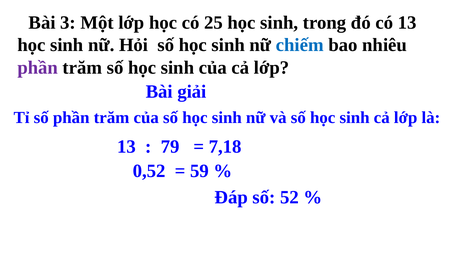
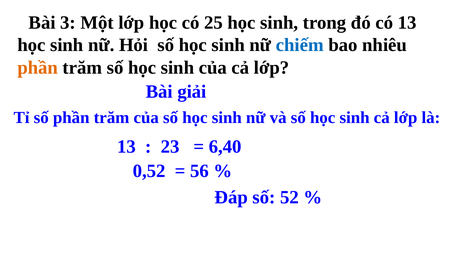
phần at (38, 68) colour: purple -> orange
79: 79 -> 23
7,18: 7,18 -> 6,40
59: 59 -> 56
